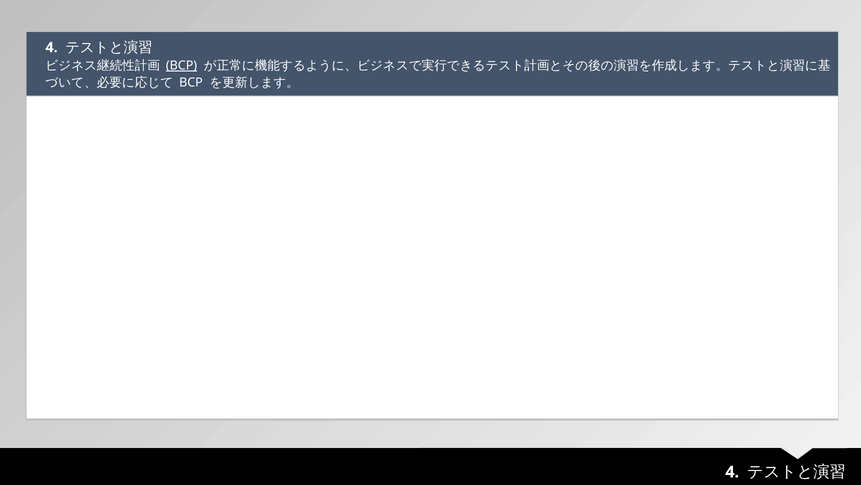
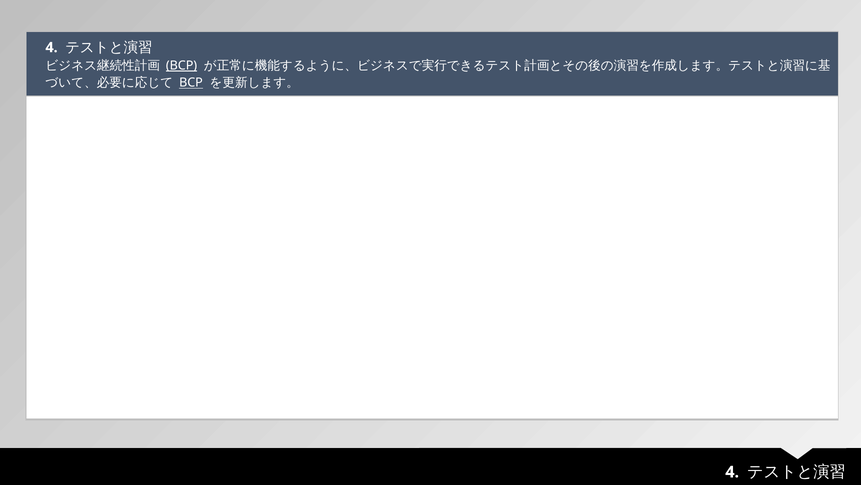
BCP at (191, 83) underline: none -> present
